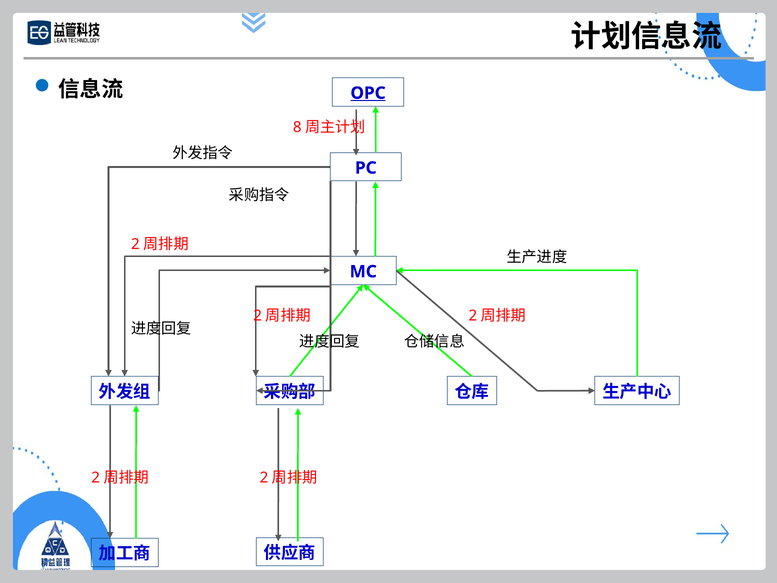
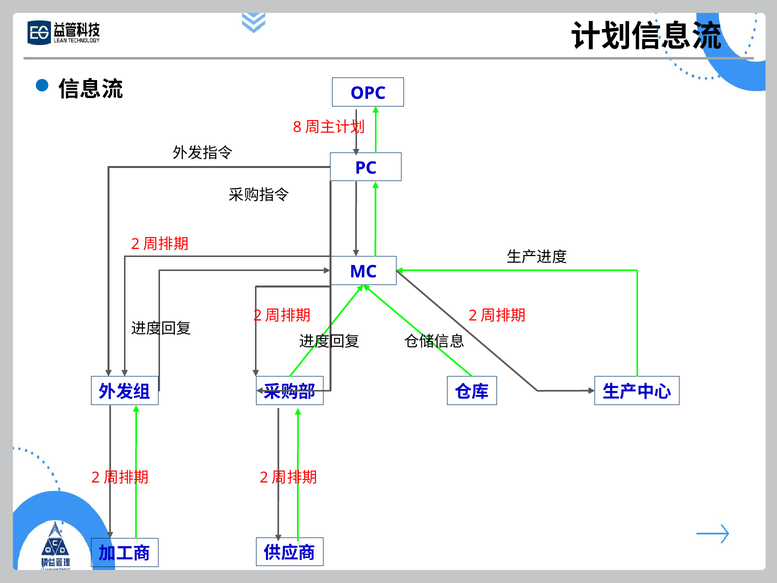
OPC underline: present -> none
